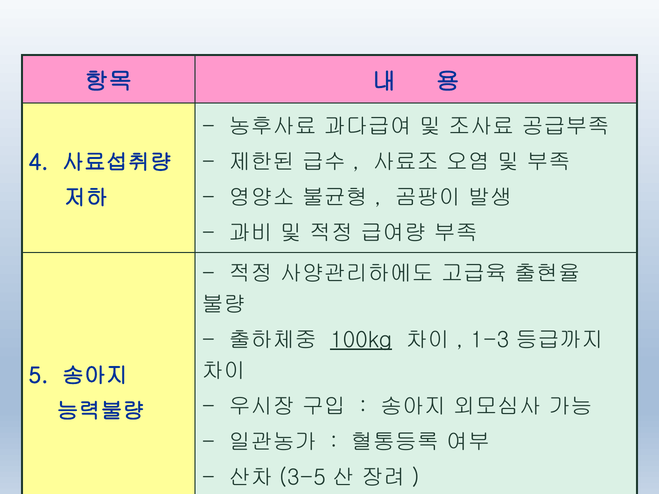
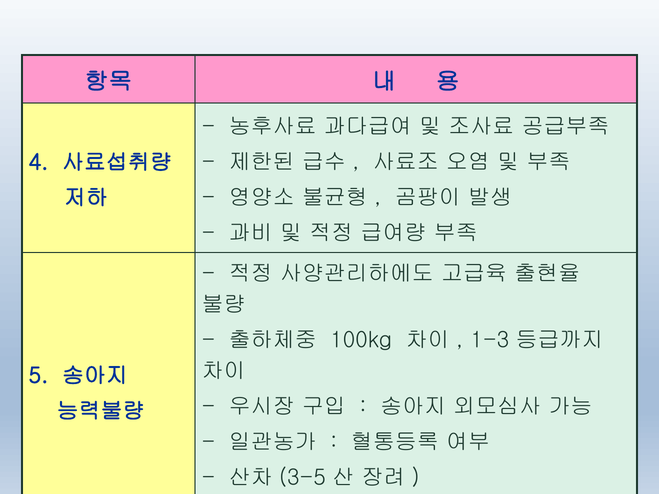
100kg underline: present -> none
